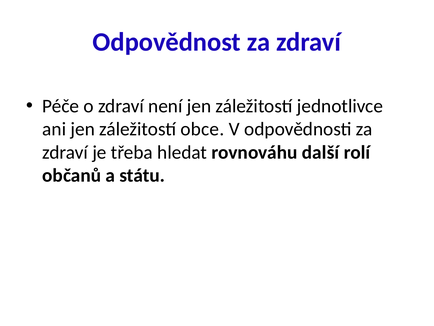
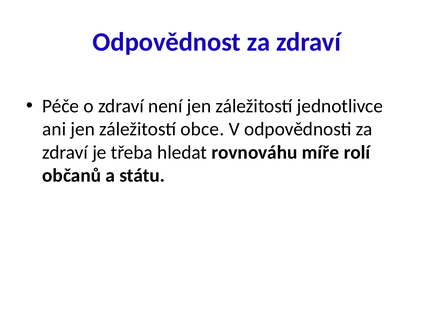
další: další -> míře
